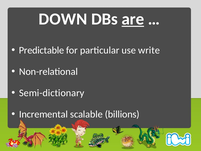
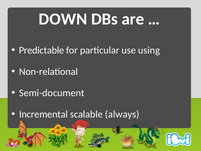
are underline: present -> none
write: write -> using
Semi-dictionary: Semi-dictionary -> Semi-document
billions: billions -> always
